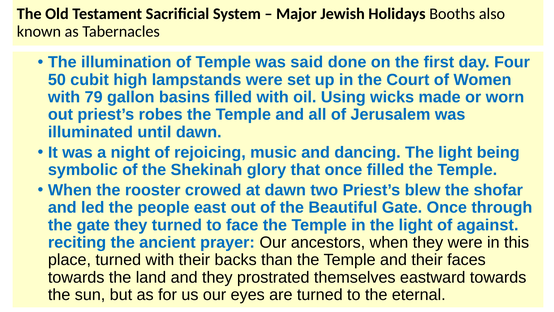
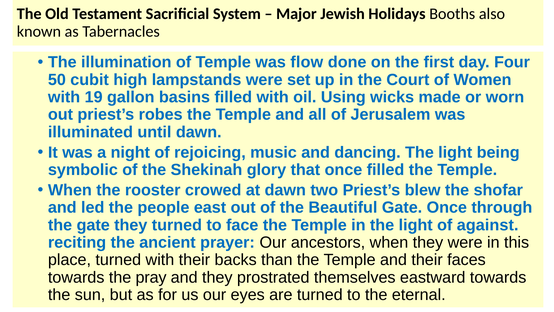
said: said -> flow
79: 79 -> 19
land: land -> pray
